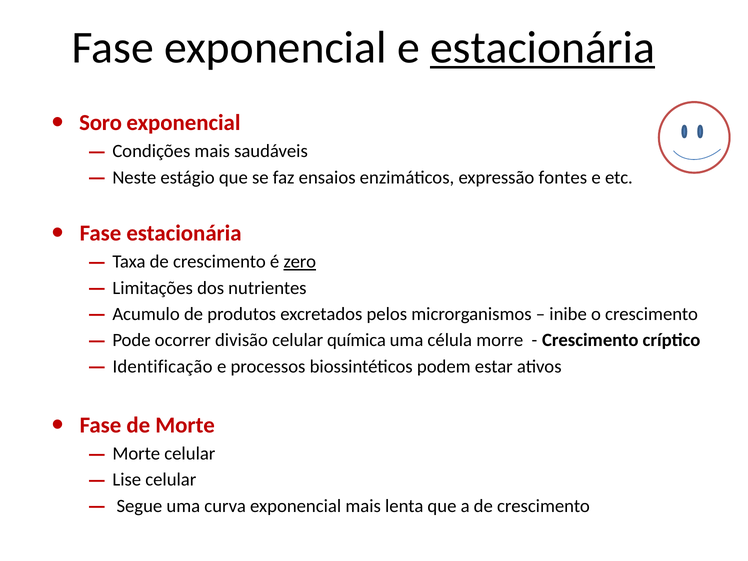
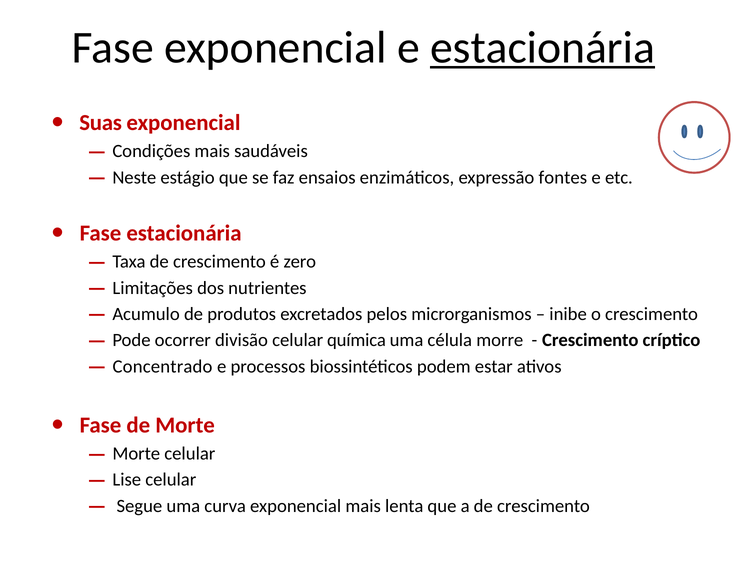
Soro: Soro -> Suas
zero underline: present -> none
Identificação: Identificação -> Concentrado
